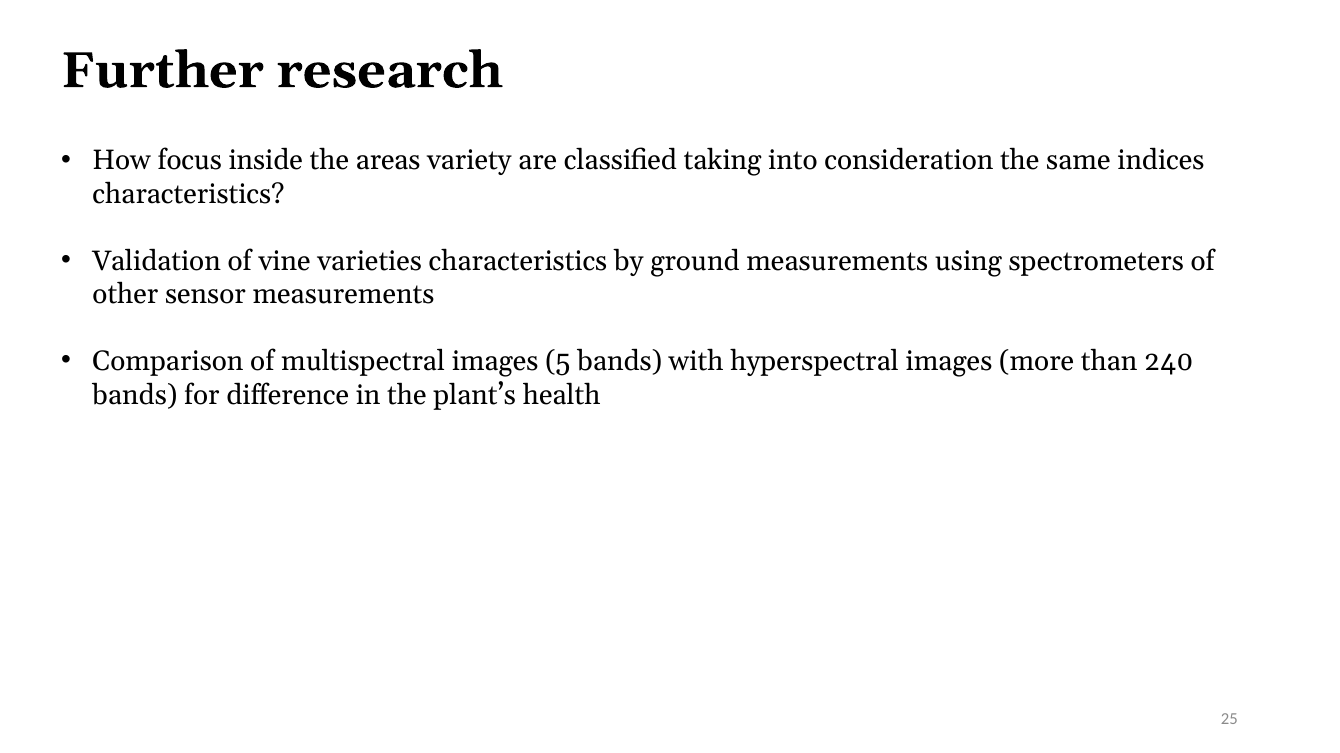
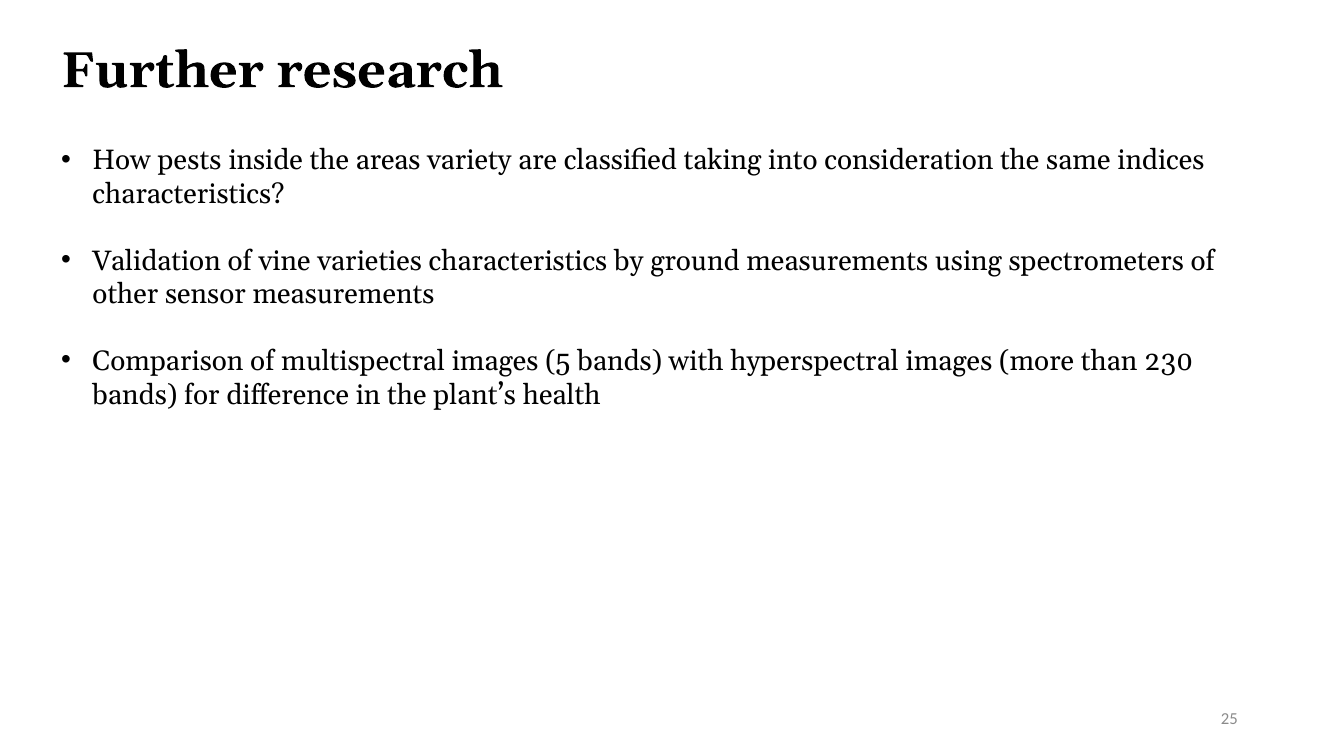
focus: focus -> pests
240: 240 -> 230
